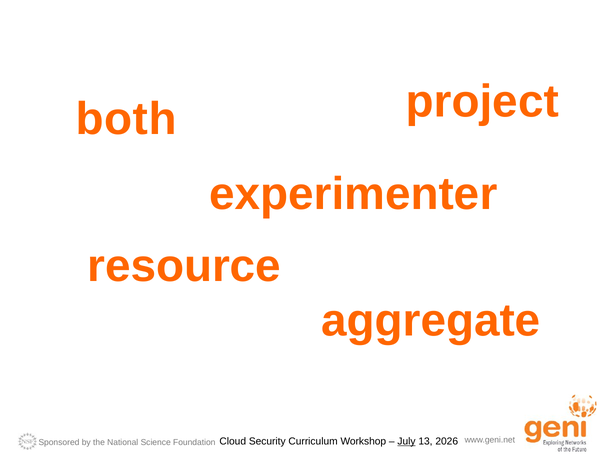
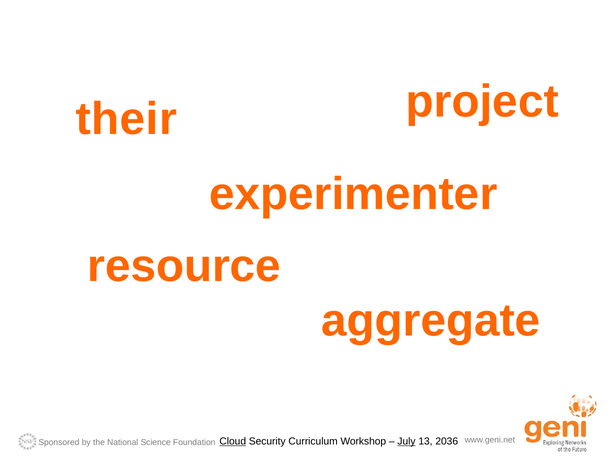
both: both -> their
Cloud underline: none -> present
2026: 2026 -> 2036
